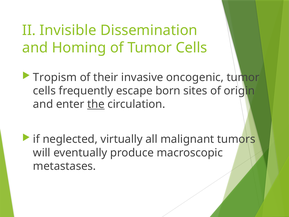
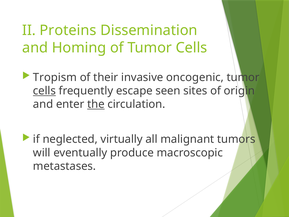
Invisible: Invisible -> Proteins
cells at (44, 91) underline: none -> present
born: born -> seen
